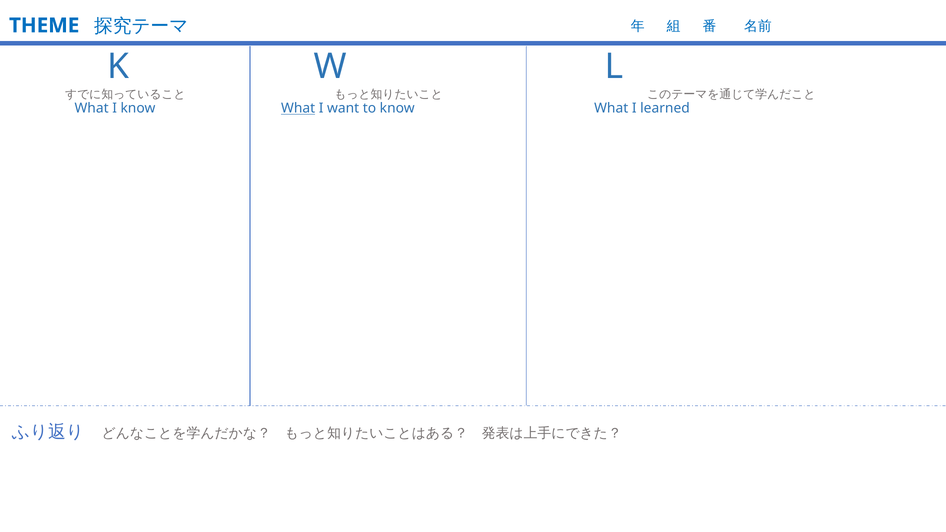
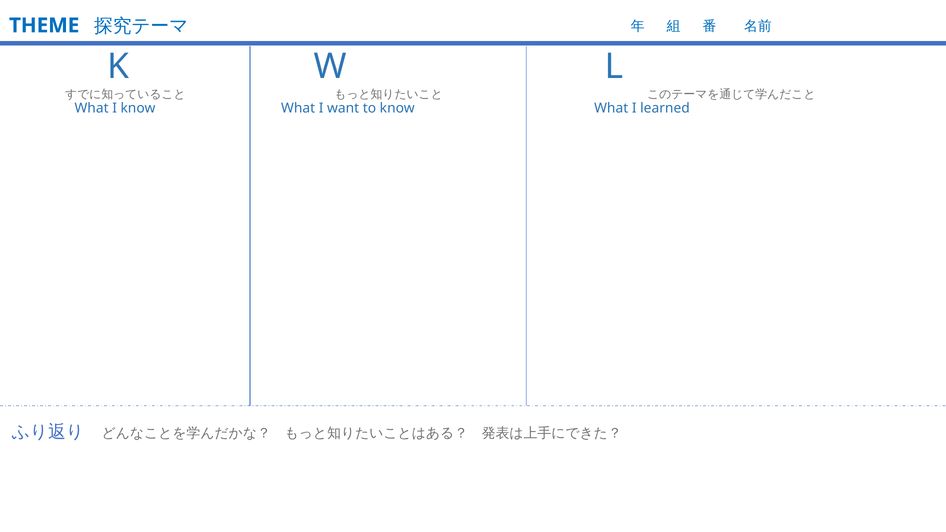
What at (298, 108) underline: present -> none
